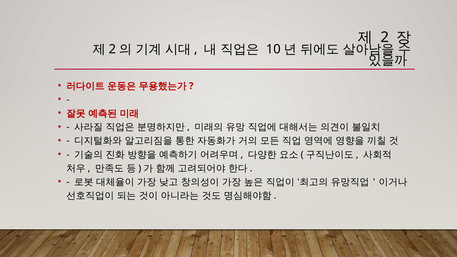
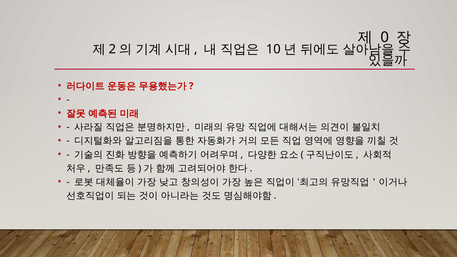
2 at (385, 37): 2 -> 0
